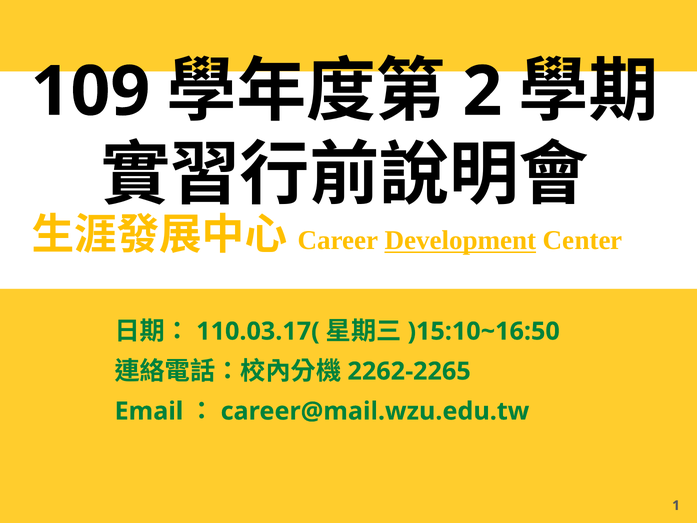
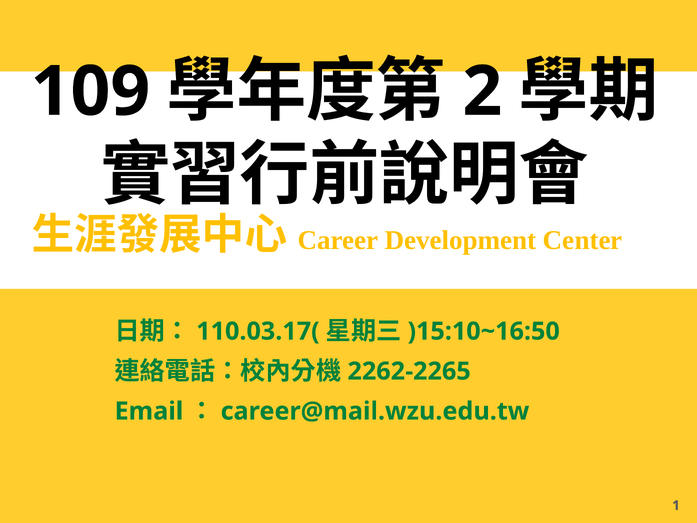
Development underline: present -> none
